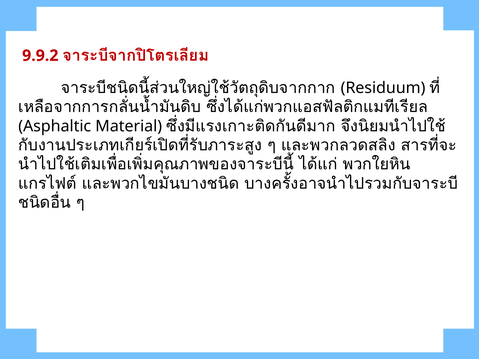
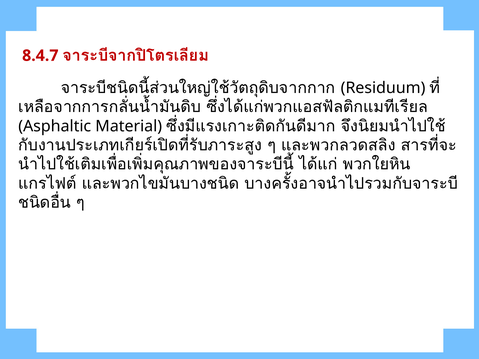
9.9.2: 9.9.2 -> 8.4.7
